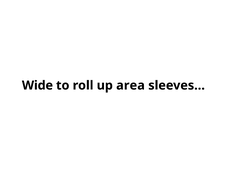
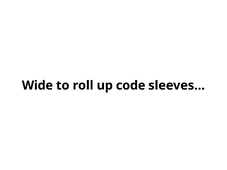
area: area -> code
